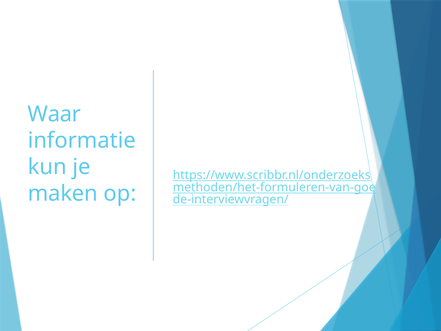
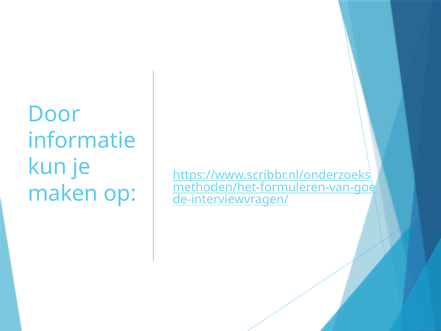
Waar: Waar -> Door
